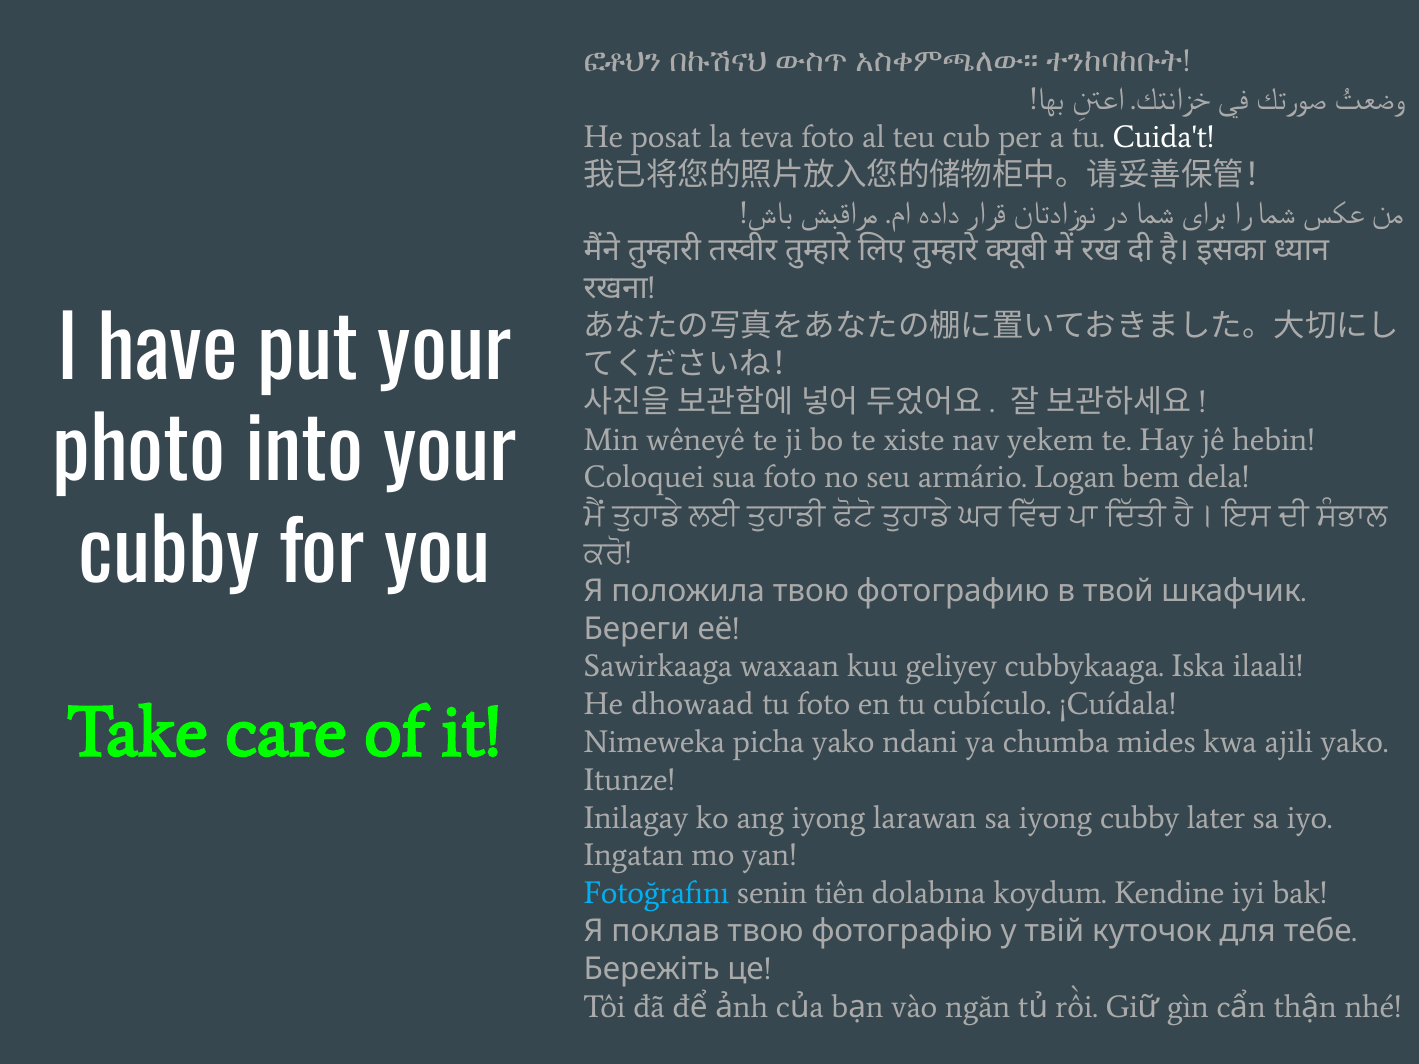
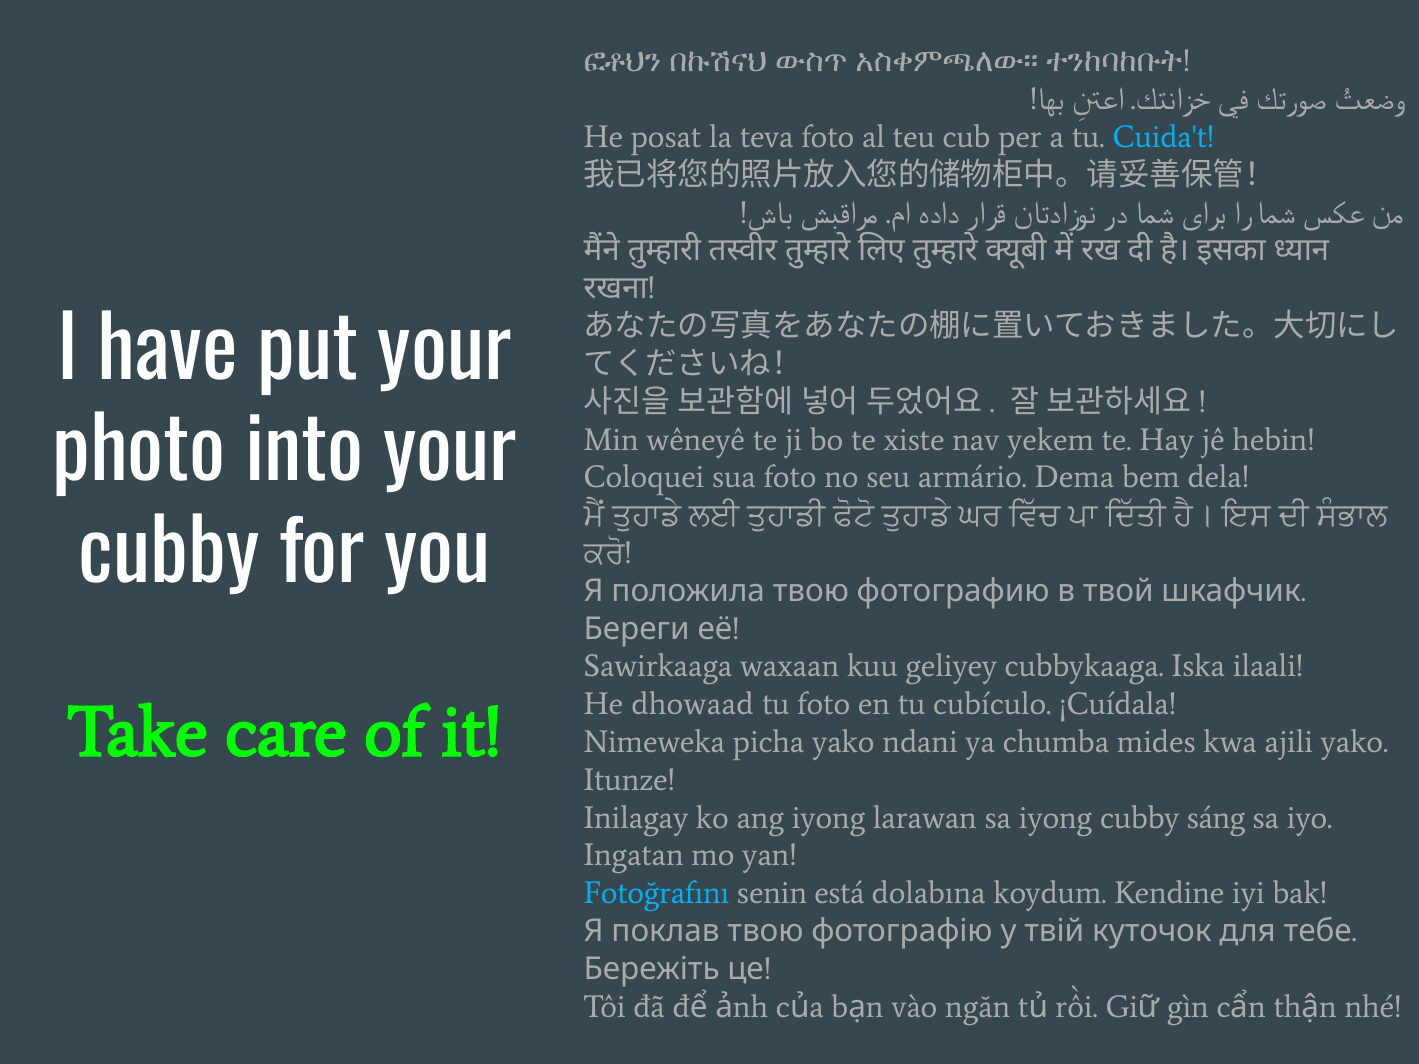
Cuida't colour: white -> light blue
Logan: Logan -> Dema
later: later -> sáng
tiên: tiên -> está
